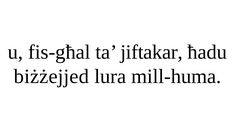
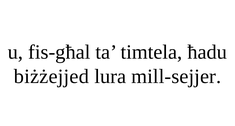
jiftakar: jiftakar -> timtela
mill-huma: mill-huma -> mill-sejjer
